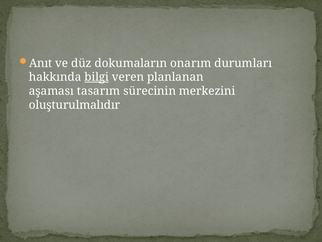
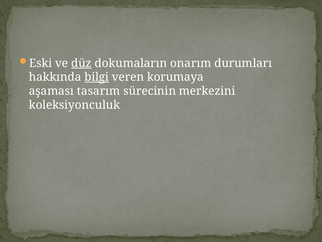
Anıt: Anıt -> Eski
düz underline: none -> present
planlanan: planlanan -> korumaya
oluşturulmalıdır: oluşturulmalıdır -> koleksiyonculuk
